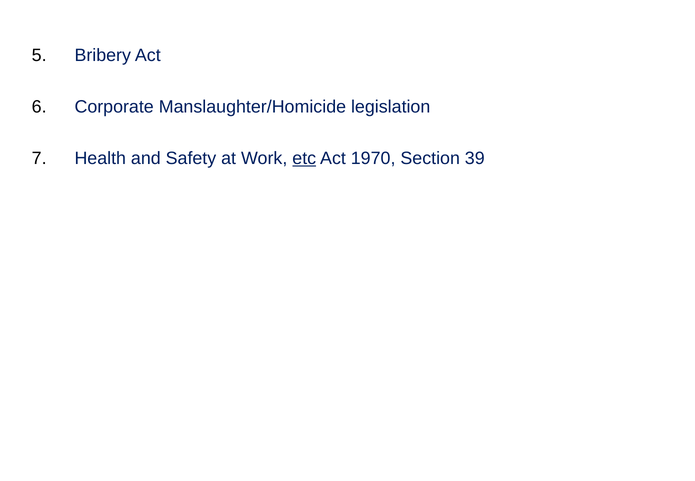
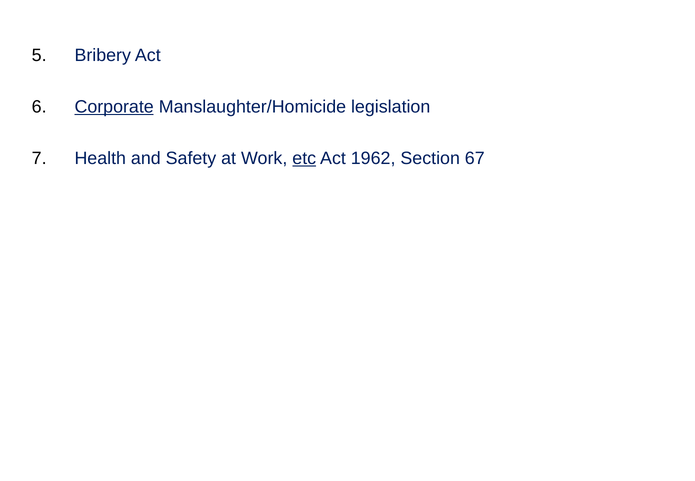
Corporate underline: none -> present
1970: 1970 -> 1962
39: 39 -> 67
